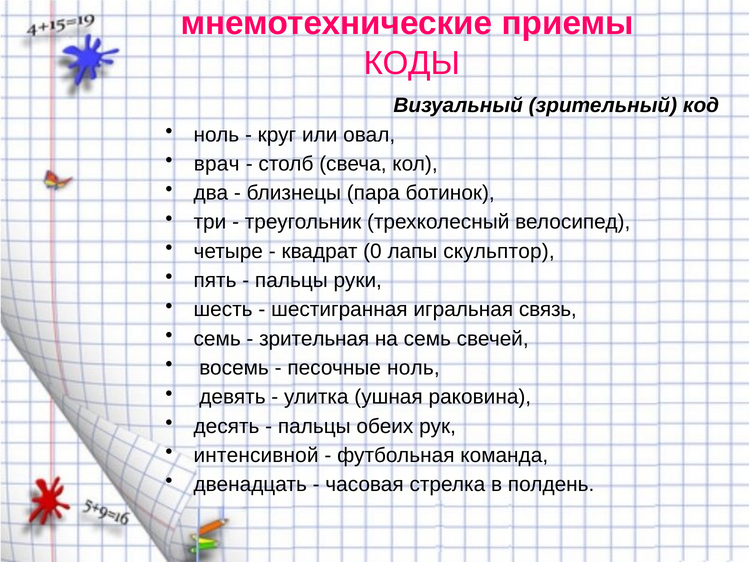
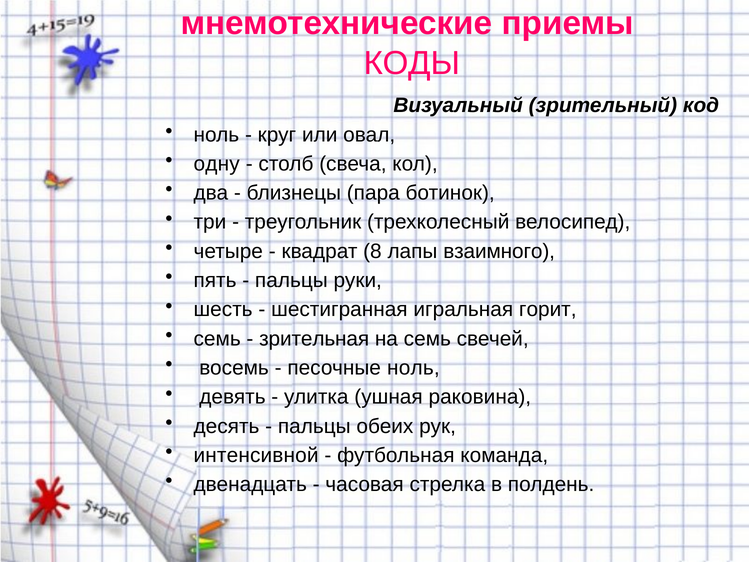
врач: врач -> одну
0: 0 -> 8
скульптор: скульптор -> взаимного
связь: связь -> горит
